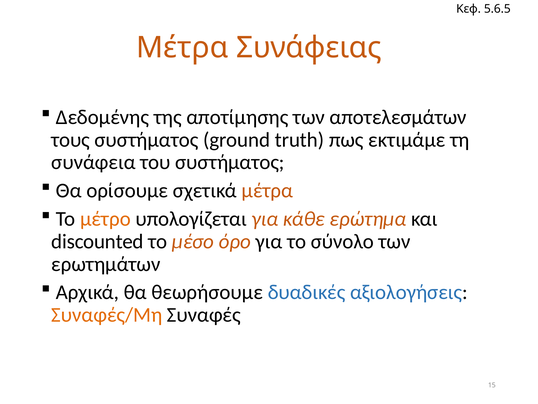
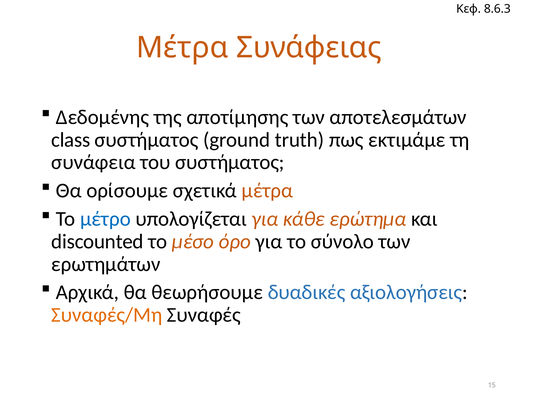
5.6.5: 5.6.5 -> 8.6.3
τους: τους -> class
μέτρο colour: orange -> blue
